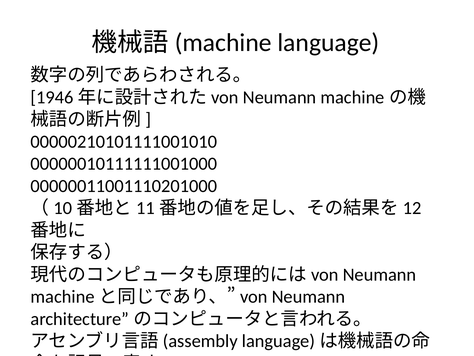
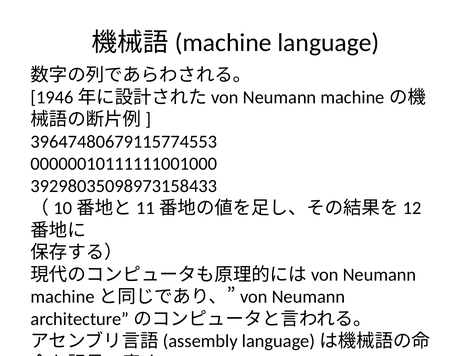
00000210101111001010: 00000210101111001010 -> 39647480679115774553
00000011001110201000: 00000011001110201000 -> 39298035098973158433
